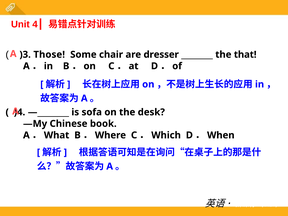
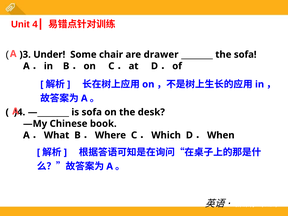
Those: Those -> Under
dresser: dresser -> drawer
the that: that -> sofa
